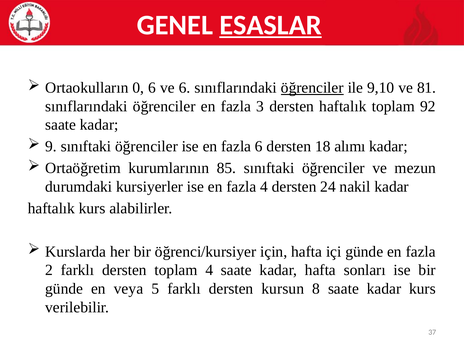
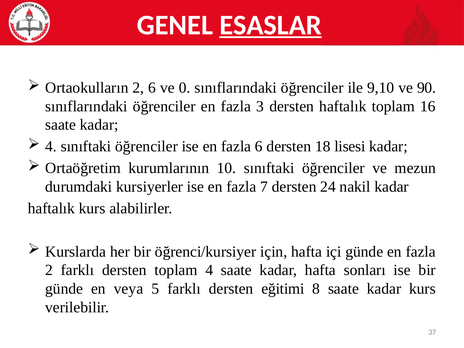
Ortaokulların 0: 0 -> 2
ve 6: 6 -> 0
öğrenciler at (312, 88) underline: present -> none
81: 81 -> 90
92: 92 -> 16
9 at (51, 147): 9 -> 4
alımı: alımı -> lisesi
85: 85 -> 10
fazla 4: 4 -> 7
kursun: kursun -> eğitimi
